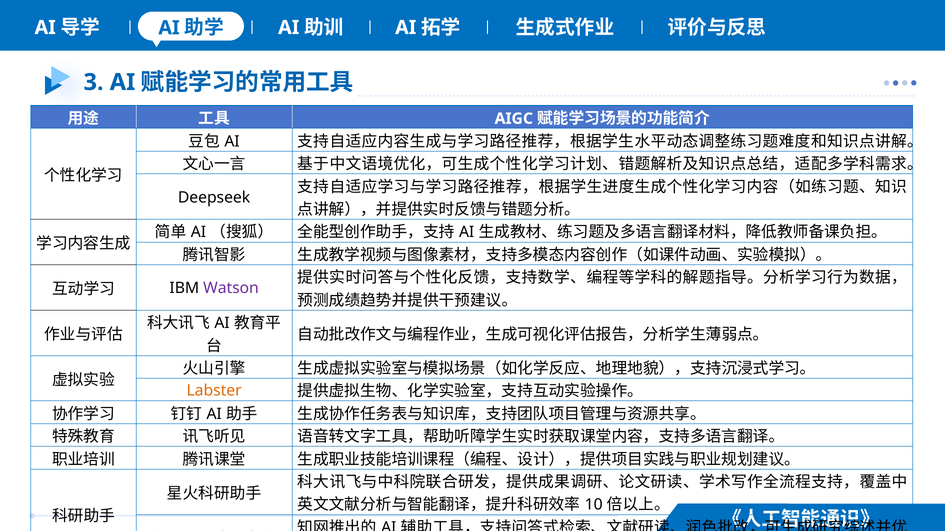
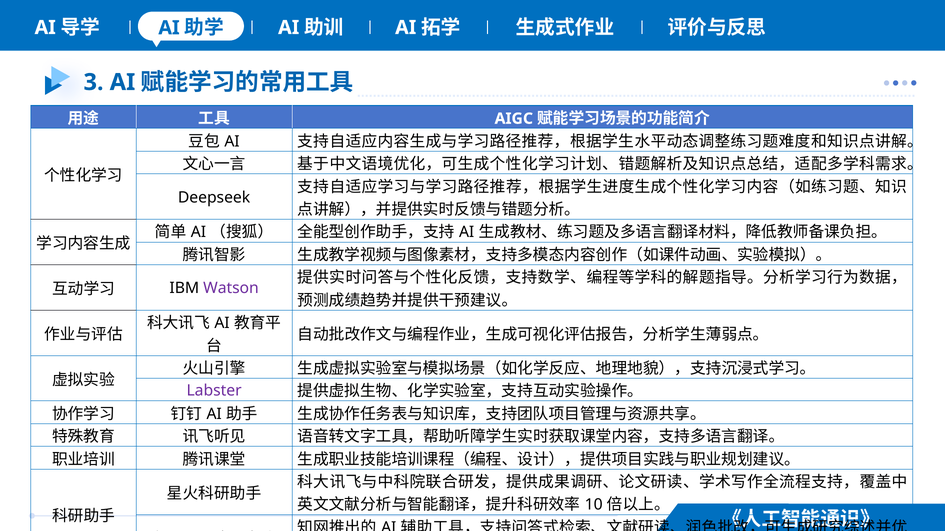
Labster colour: orange -> purple
